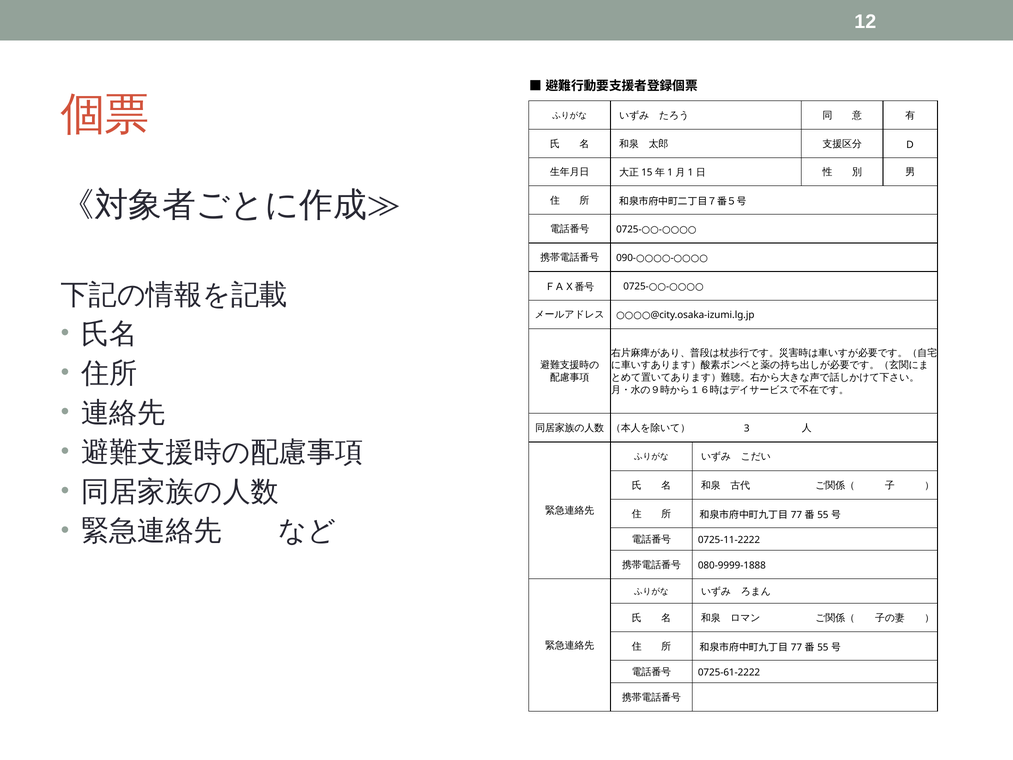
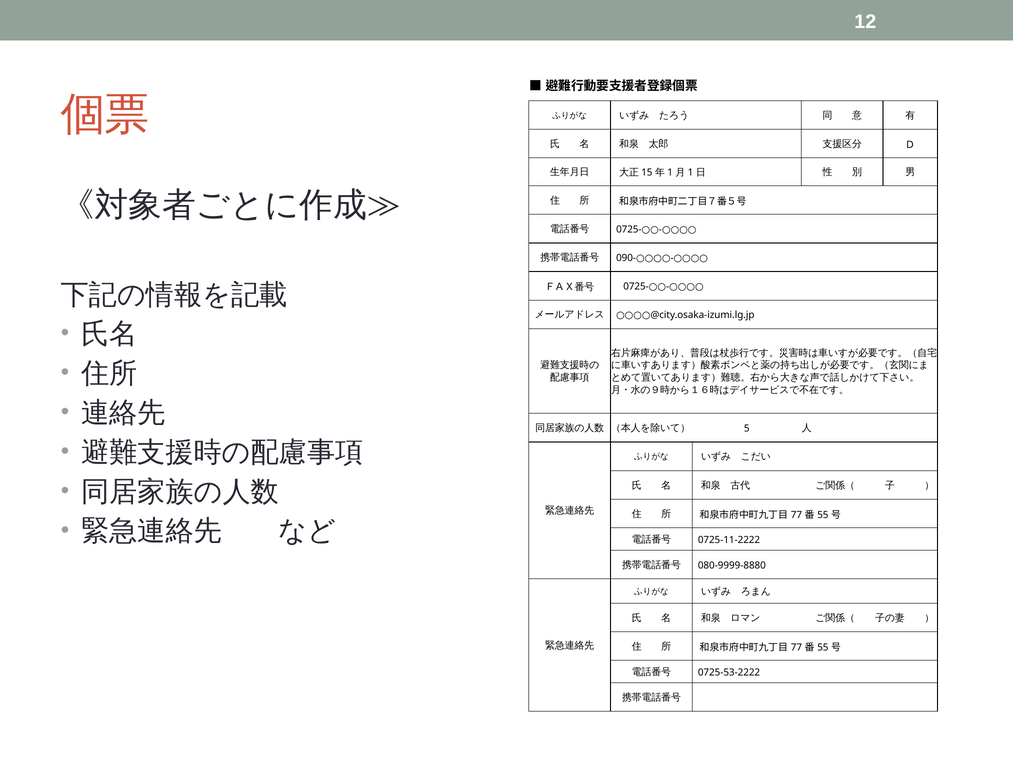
3: 3 -> 5
080-9999-1888: 080-9999-1888 -> 080-9999-8880
0725-61-2222: 0725-61-2222 -> 0725-53-2222
